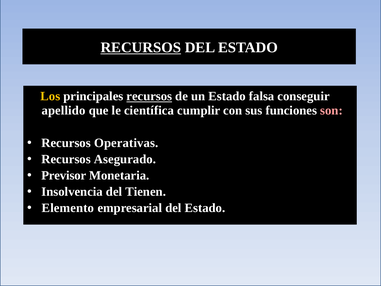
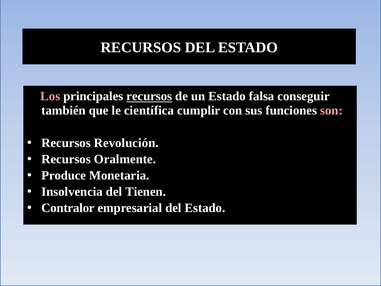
RECURSOS at (141, 47) underline: present -> none
Los colour: yellow -> pink
apellido: apellido -> también
Operativas: Operativas -> Revolución
Asegurado: Asegurado -> Oralmente
Previsor: Previsor -> Produce
Elemento: Elemento -> Contralor
